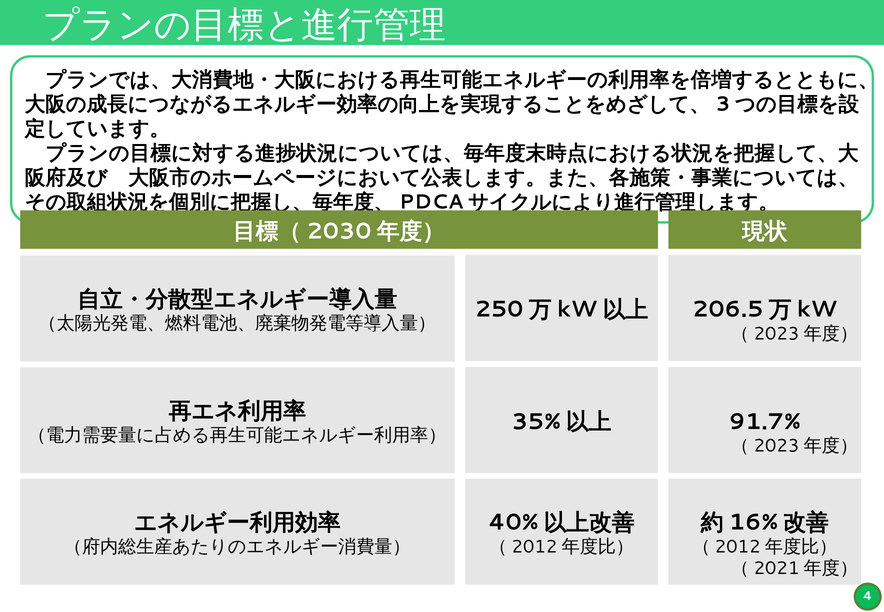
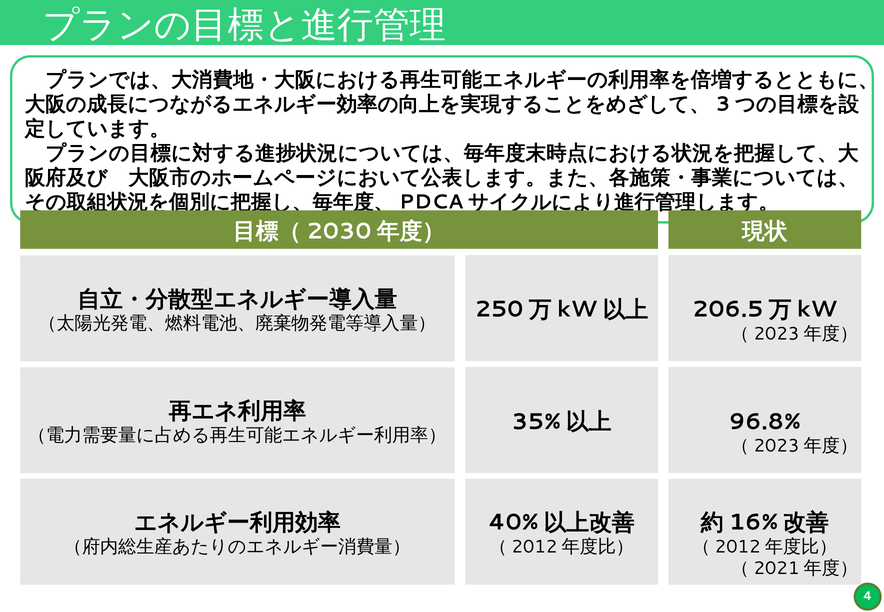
91.7%: 91.7% -> 96.8%
